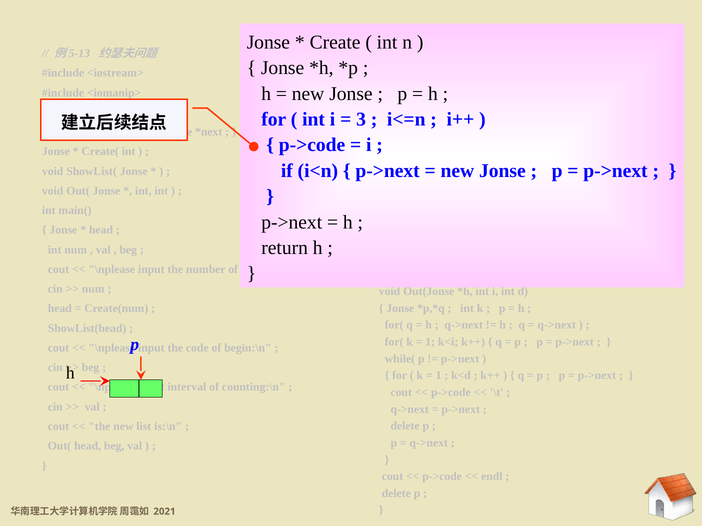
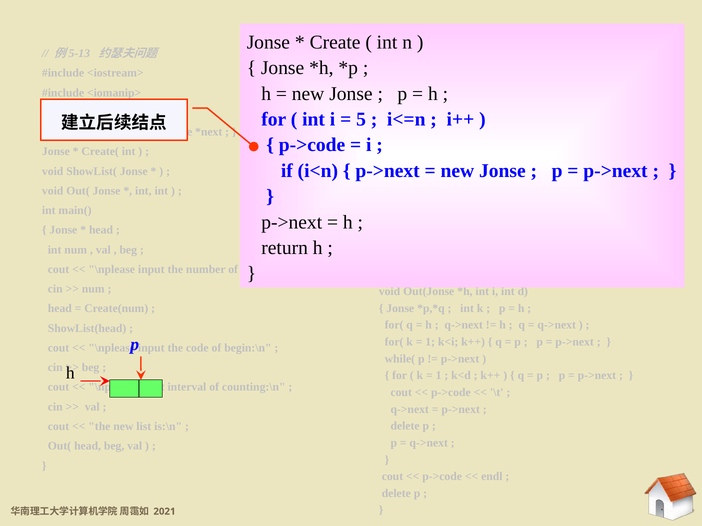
3: 3 -> 5
